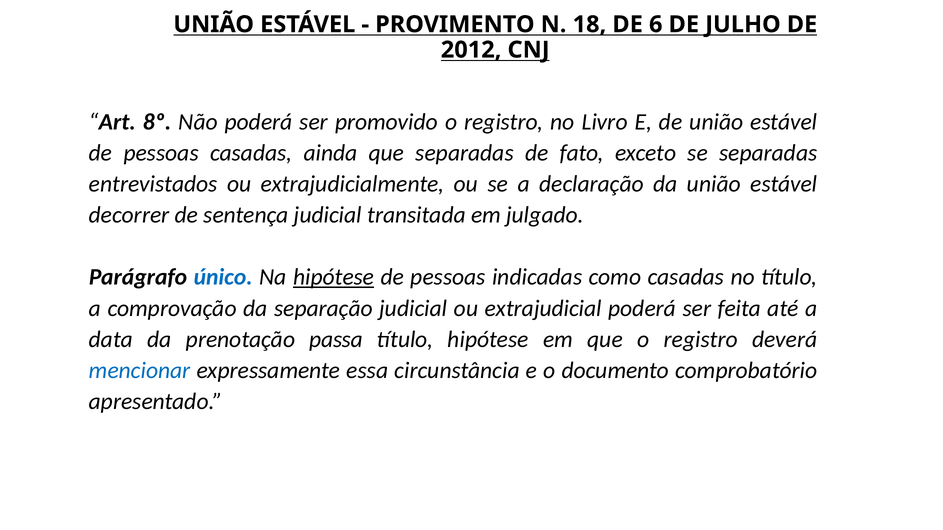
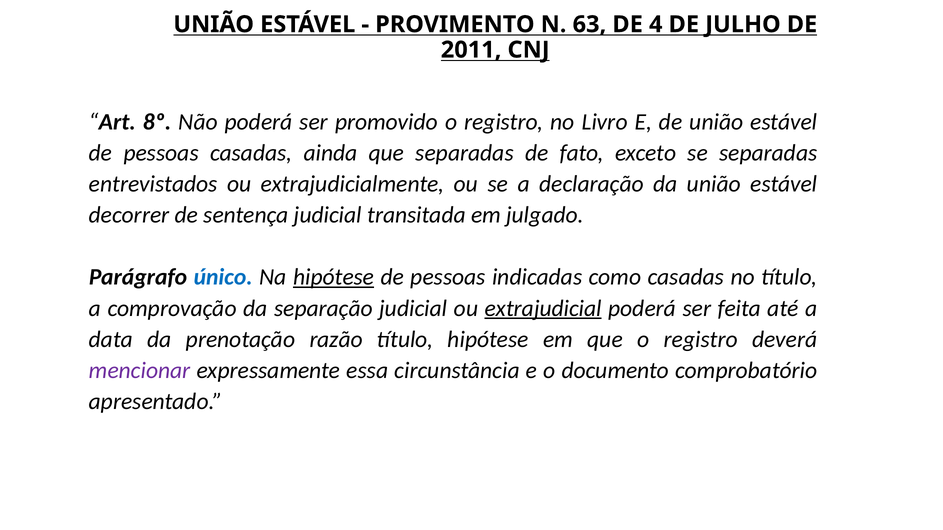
18: 18 -> 63
6: 6 -> 4
2012: 2012 -> 2011
extrajudicial underline: none -> present
passa: passa -> razão
mencionar colour: blue -> purple
